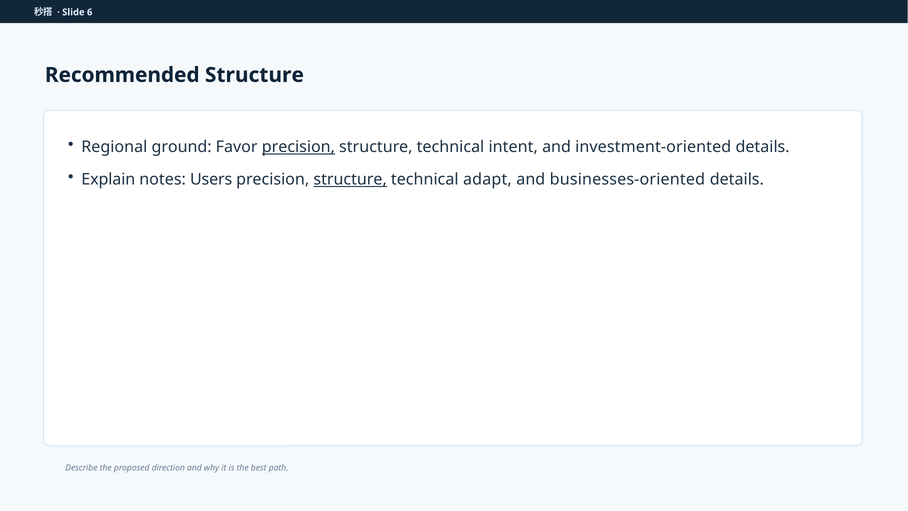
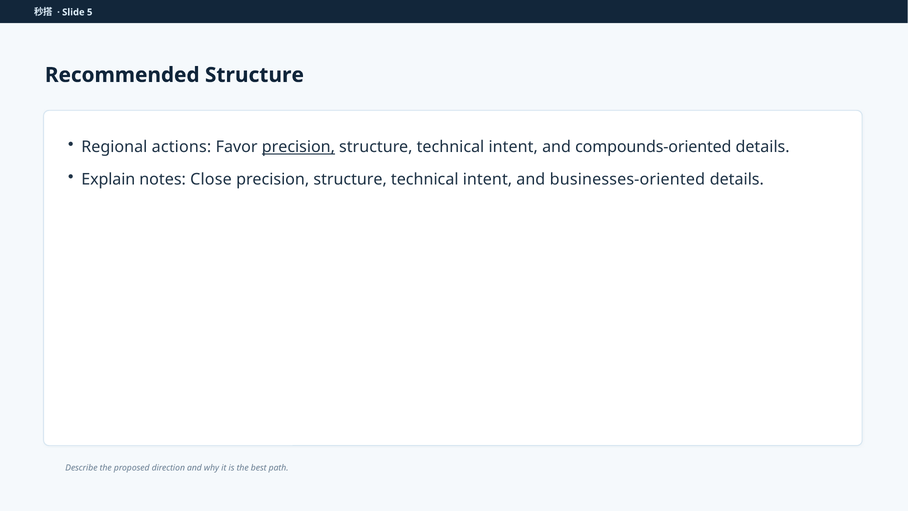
6: 6 -> 5
ground: ground -> actions
investment-oriented: investment-oriented -> compounds-oriented
Users: Users -> Close
structure at (350, 179) underline: present -> none
adapt at (487, 179): adapt -> intent
